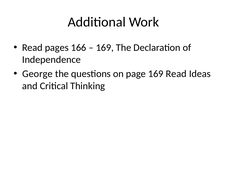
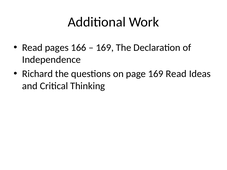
George: George -> Richard
